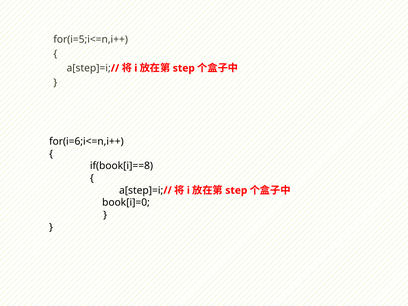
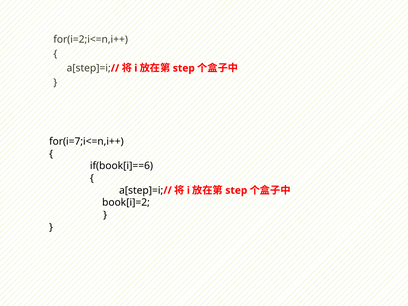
for(i=5;i<=n,i++: for(i=5;i<=n,i++ -> for(i=2;i<=n,i++
for(i=6;i<=n,i++: for(i=6;i<=n,i++ -> for(i=7;i<=n,i++
if(book[i]==8: if(book[i]==8 -> if(book[i]==6
book[i]=0: book[i]=0 -> book[i]=2
